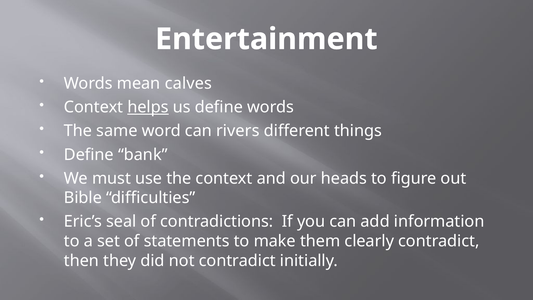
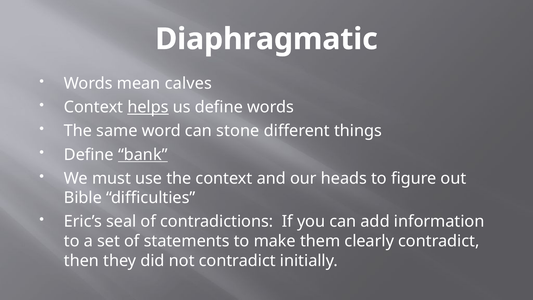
Entertainment: Entertainment -> Diaphragmatic
rivers: rivers -> stone
bank underline: none -> present
